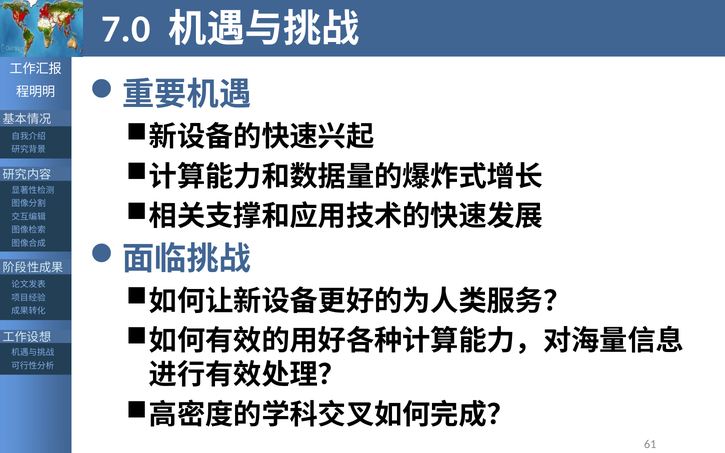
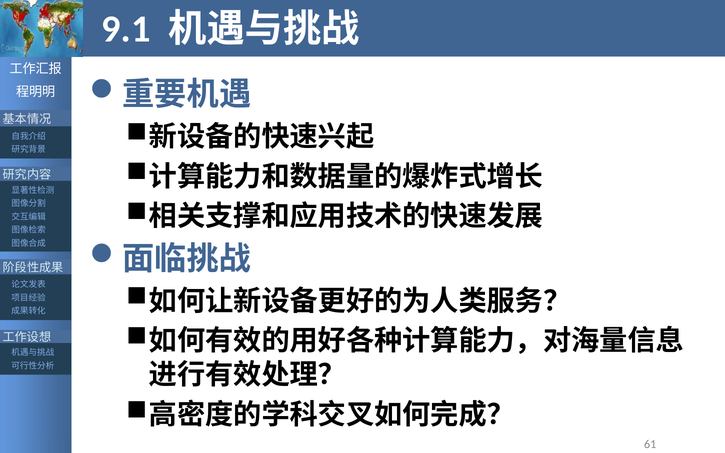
7.0: 7.0 -> 9.1
